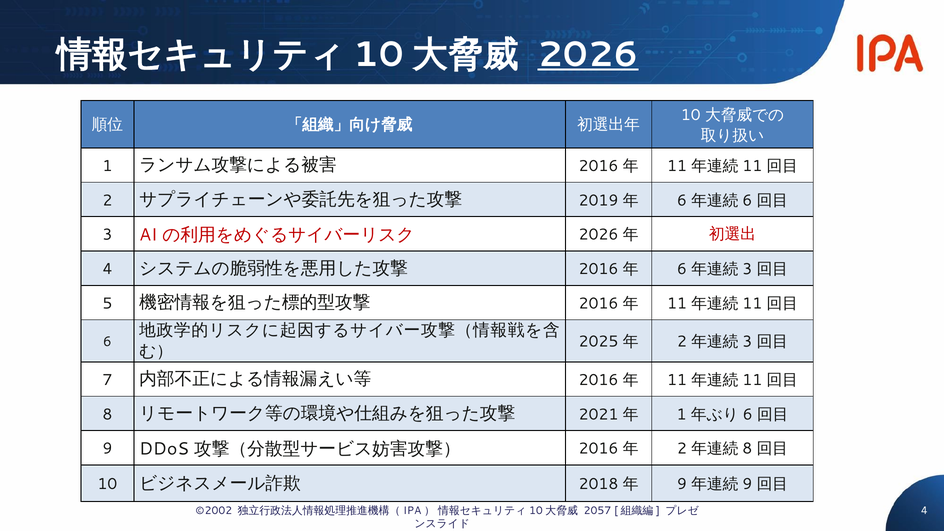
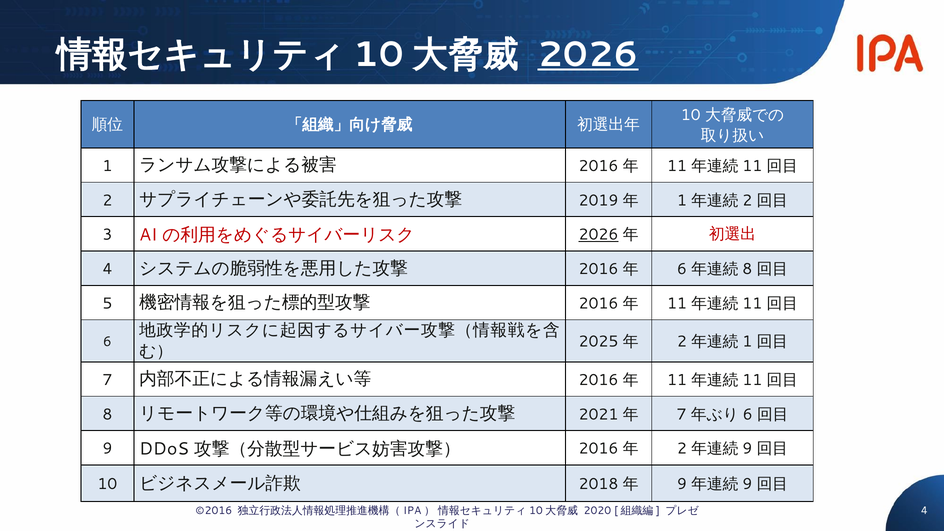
6 at (682, 200): 6 -> 1
6 at (747, 200): 6 -> 2
2026 at (599, 235) underline: none -> present
3 at (747, 269): 3 -> 8
3 at (747, 342): 3 -> 1
1 at (682, 414): 1 -> 7
8 at (747, 449): 8 -> 9
©2002: ©2002 -> ©2016
2057: 2057 -> 2020
